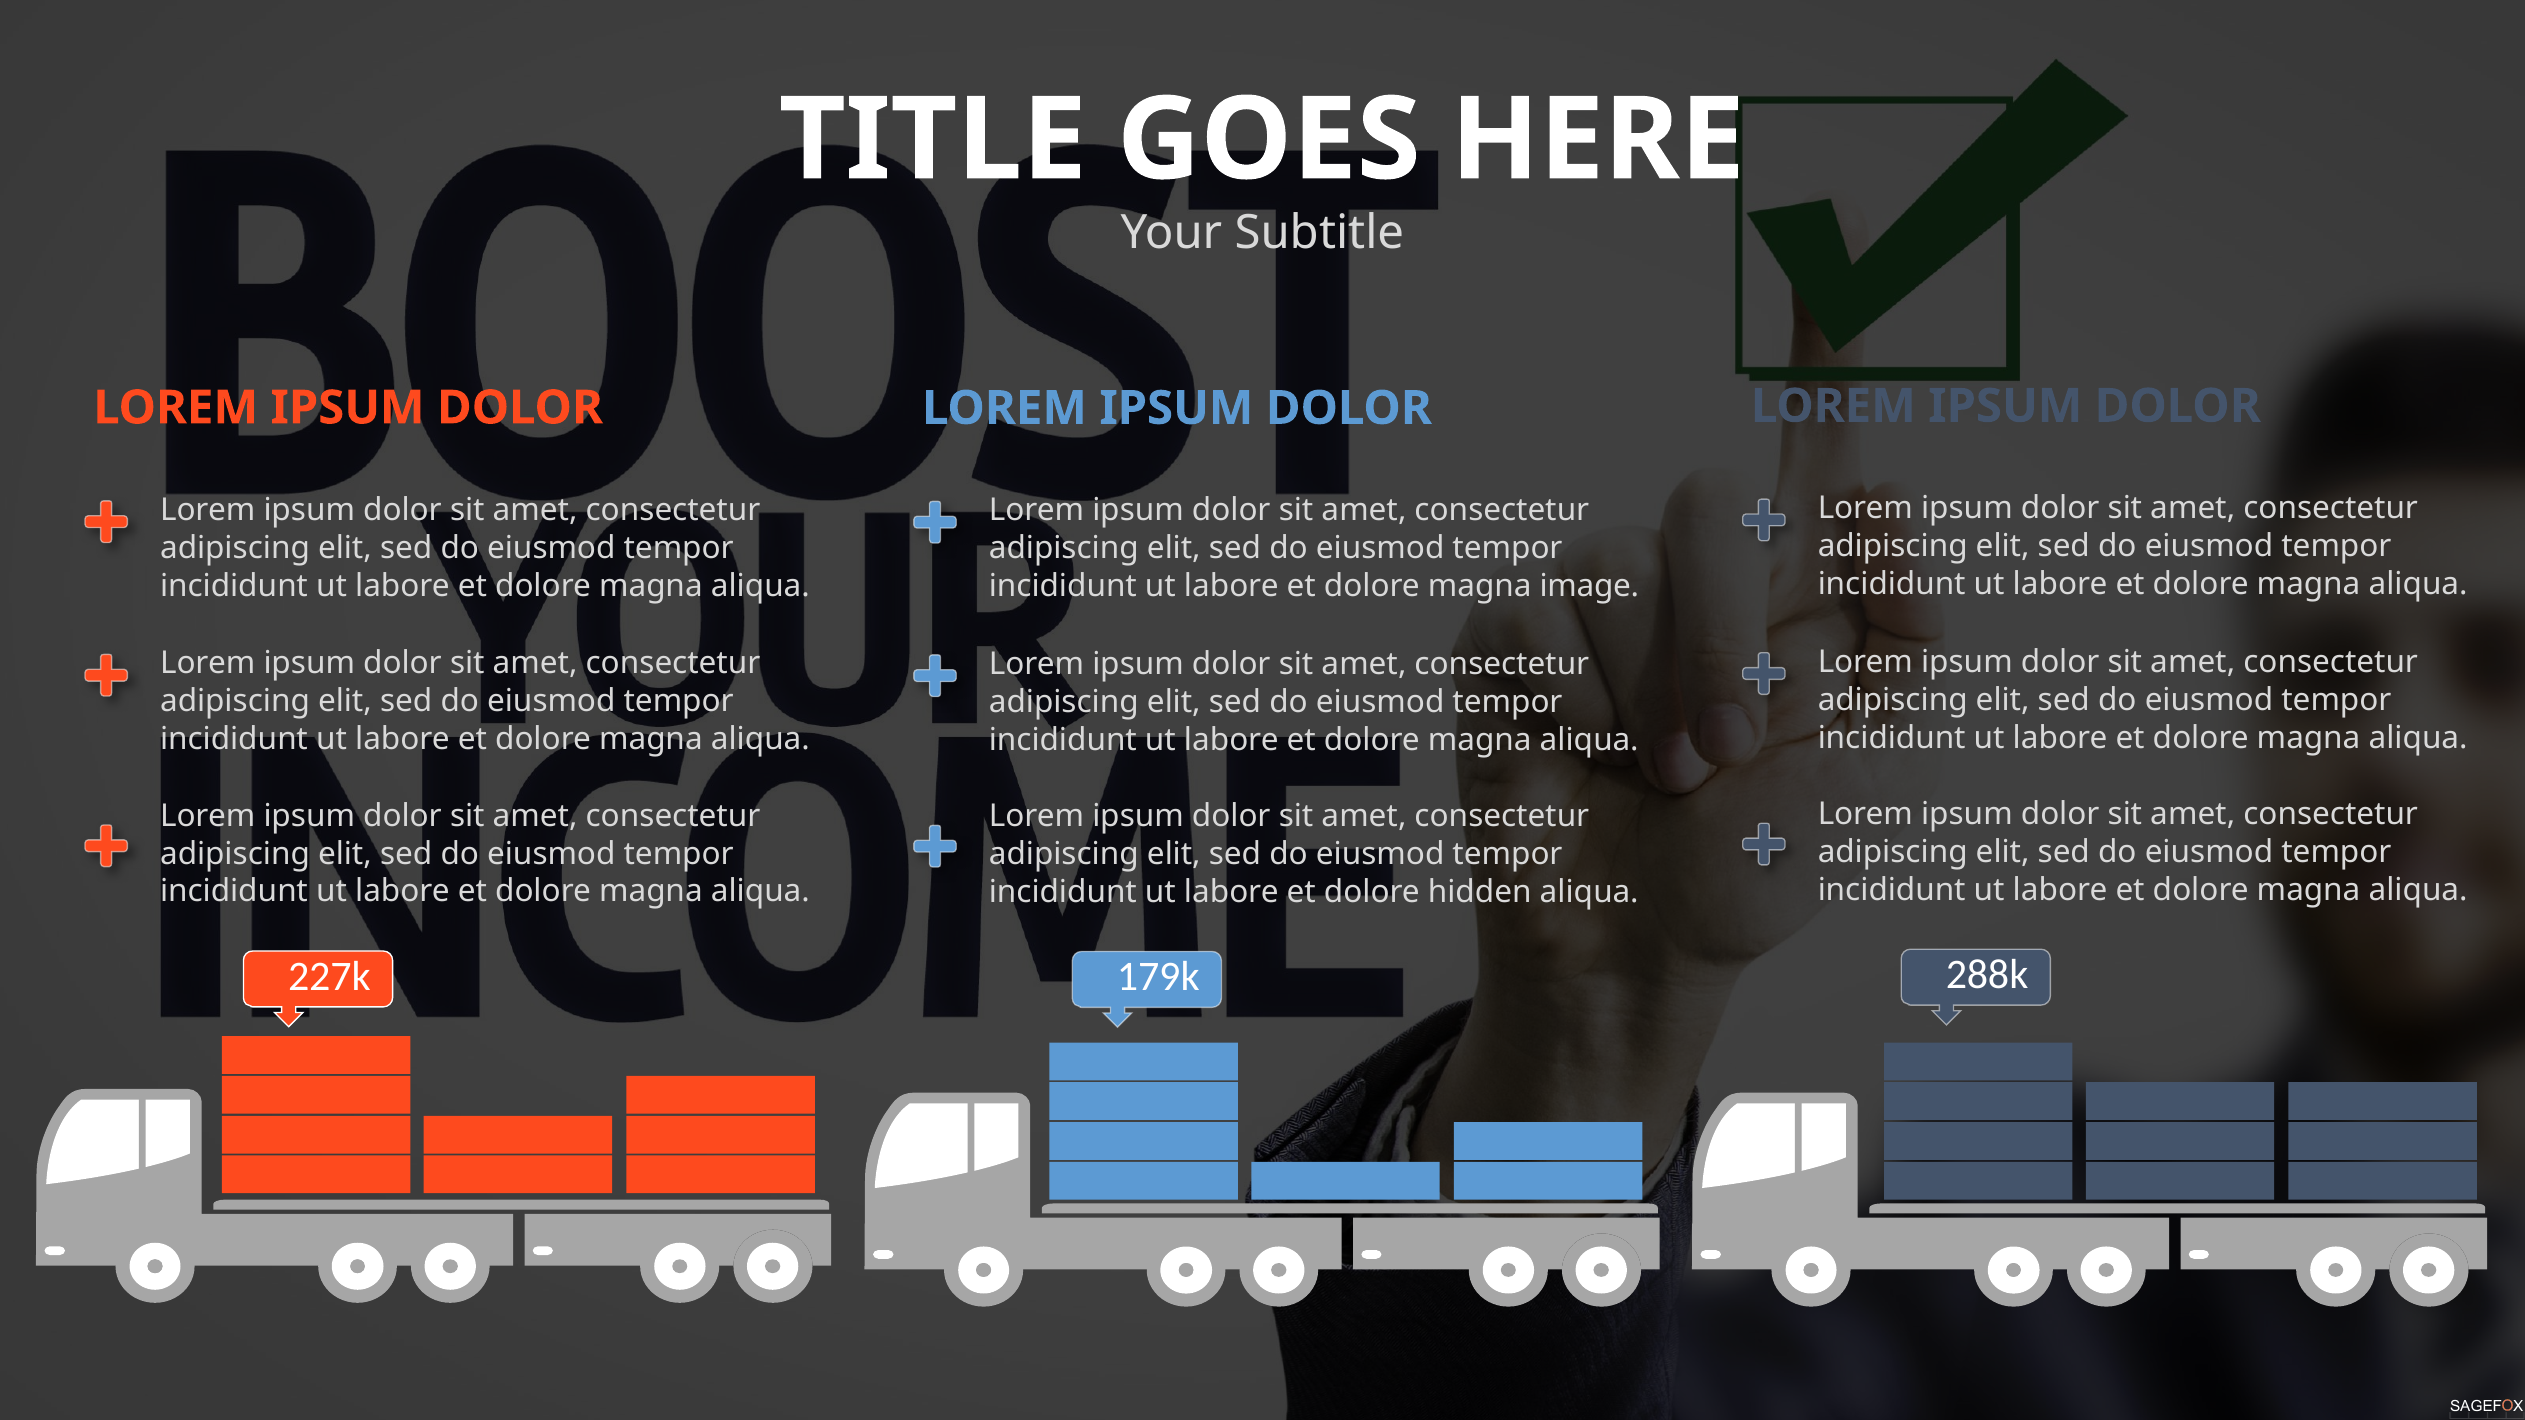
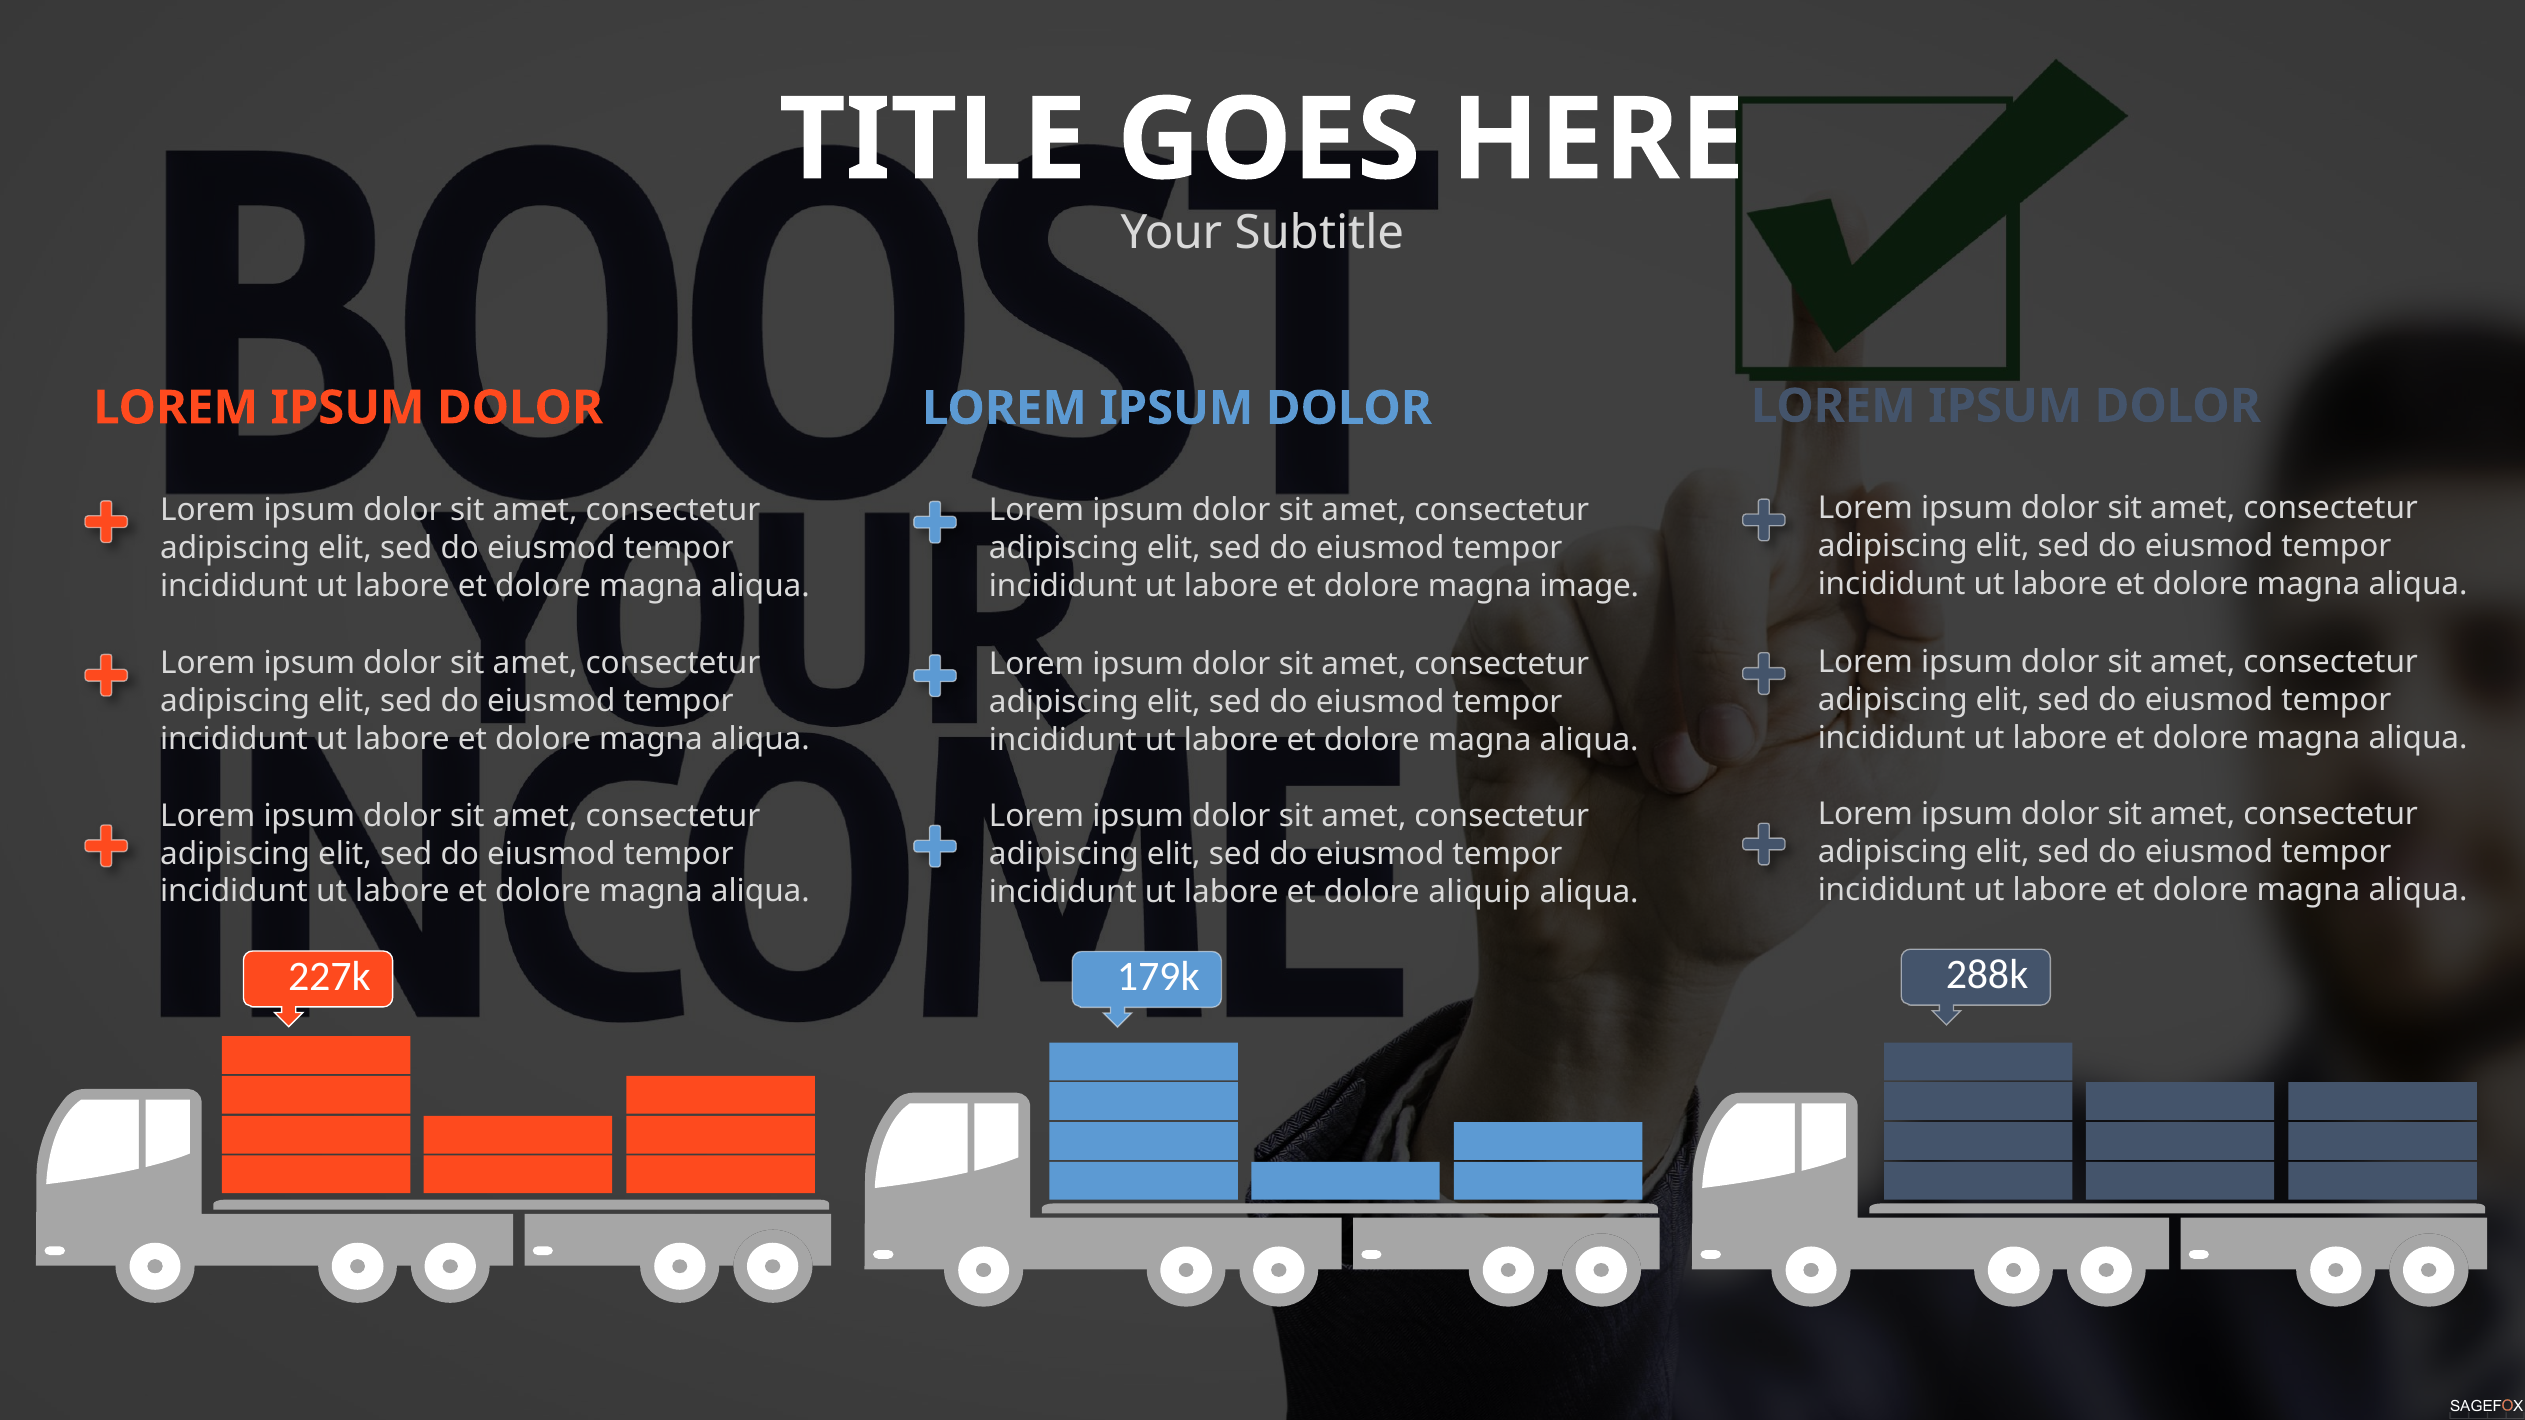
hidden: hidden -> aliquip
